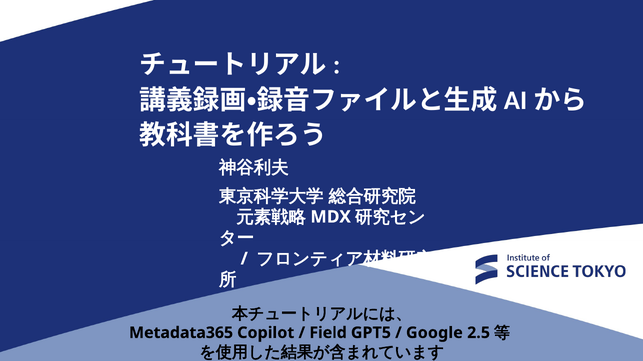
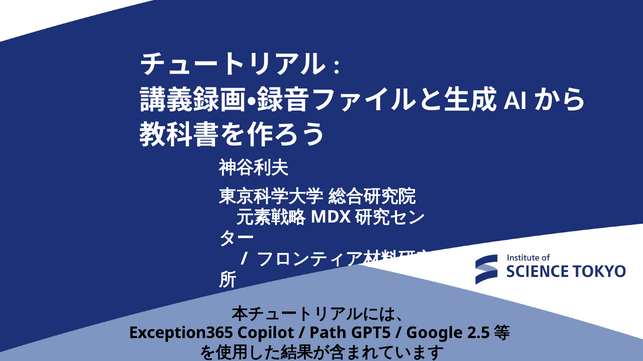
Metadata365: Metadata365 -> Exception365
Field: Field -> Path
